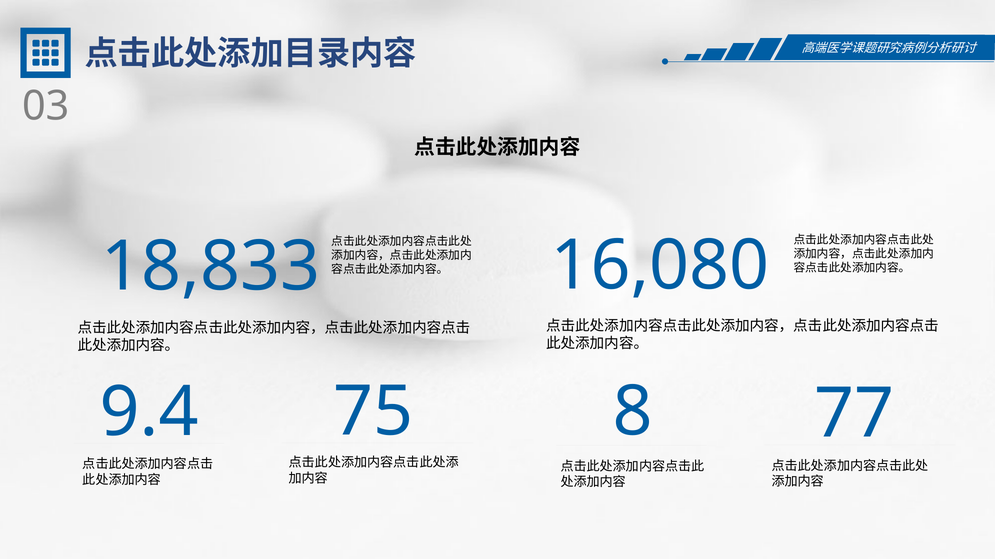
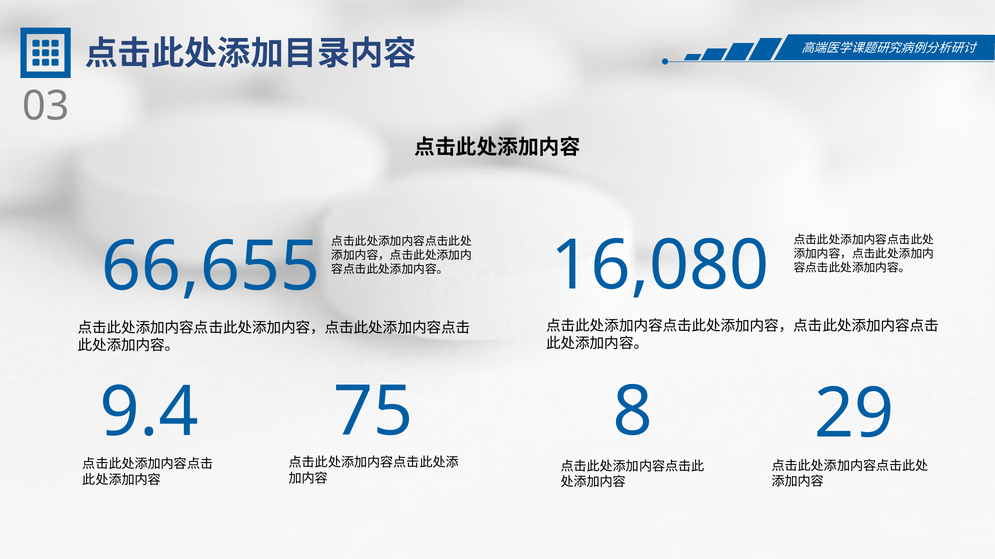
18,833: 18,833 -> 66,655
77: 77 -> 29
